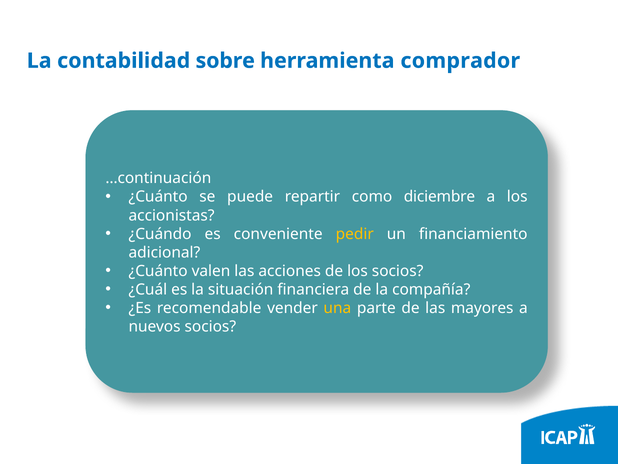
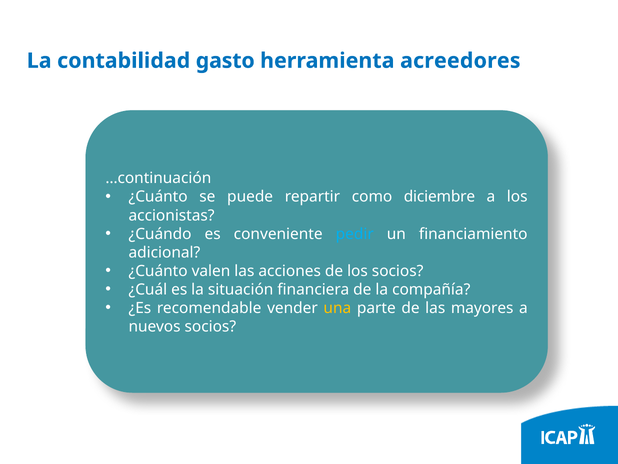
sobre: sobre -> gasto
comprador: comprador -> acreedores
pedir colour: yellow -> light blue
